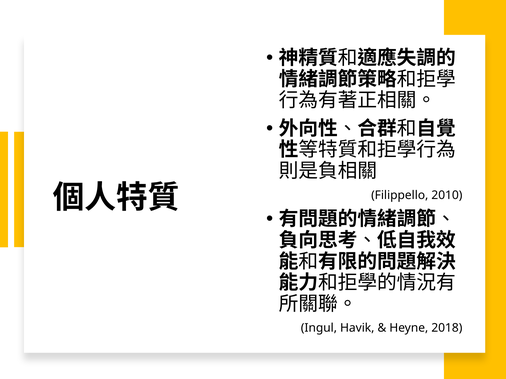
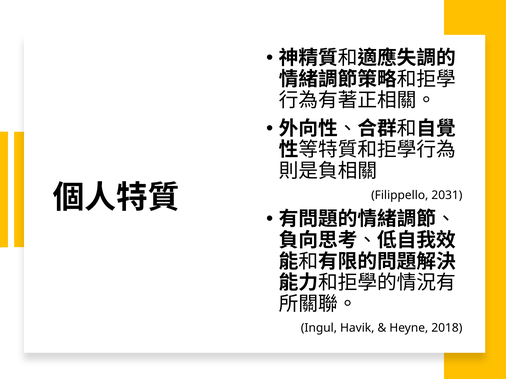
2010: 2010 -> 2031
